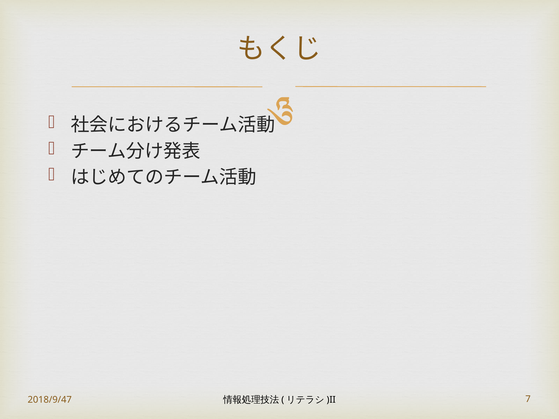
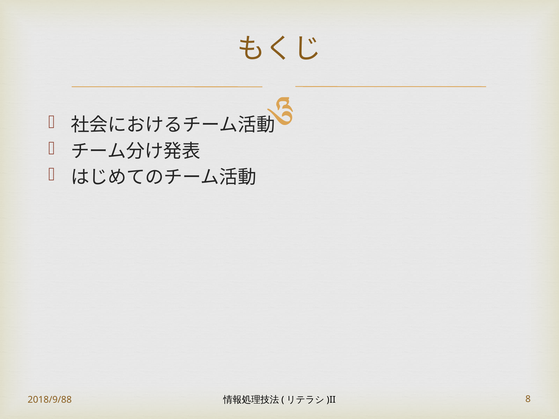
2018/9/47: 2018/9/47 -> 2018/9/88
7: 7 -> 8
